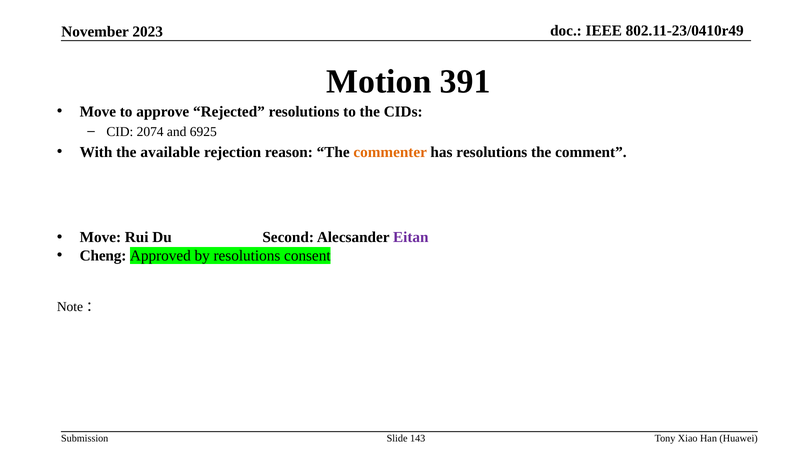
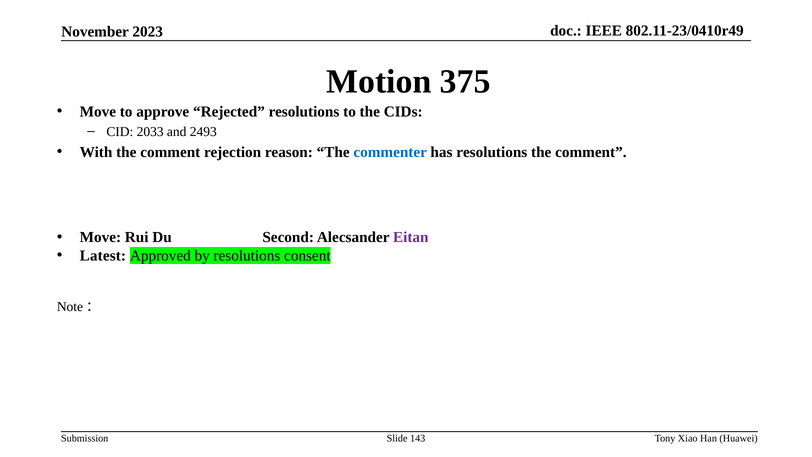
391: 391 -> 375
2074: 2074 -> 2033
6925: 6925 -> 2493
With the available: available -> comment
commenter colour: orange -> blue
Cheng: Cheng -> Latest
